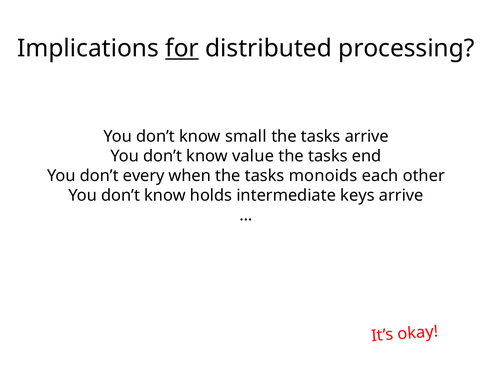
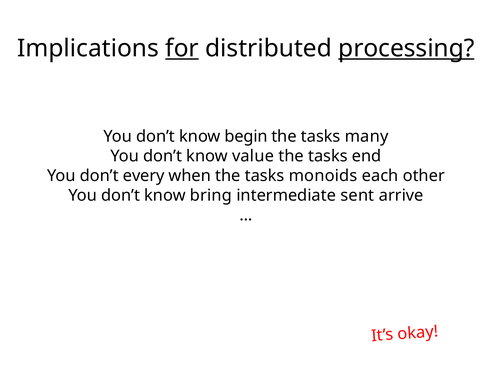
processing underline: none -> present
small: small -> begin
tasks arrive: arrive -> many
holds: holds -> bring
keys: keys -> sent
